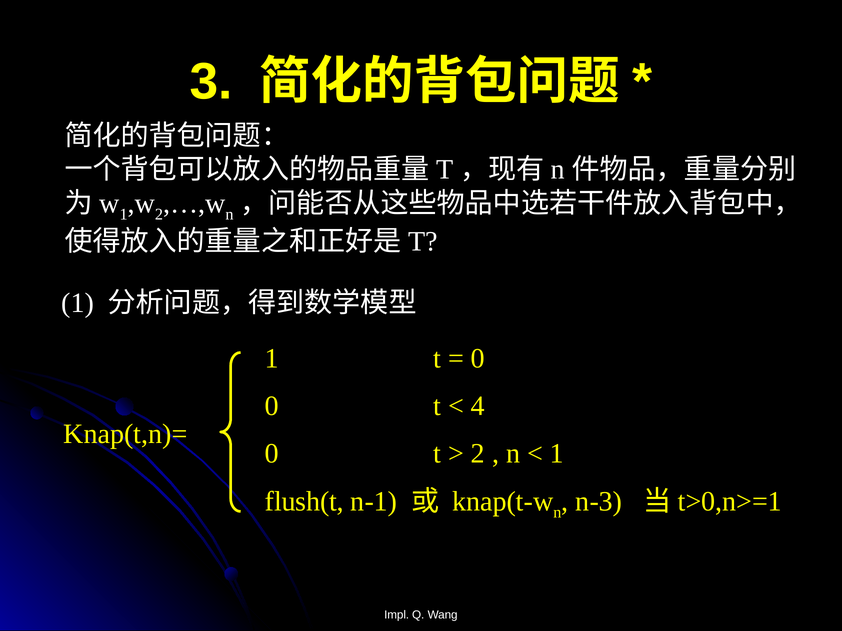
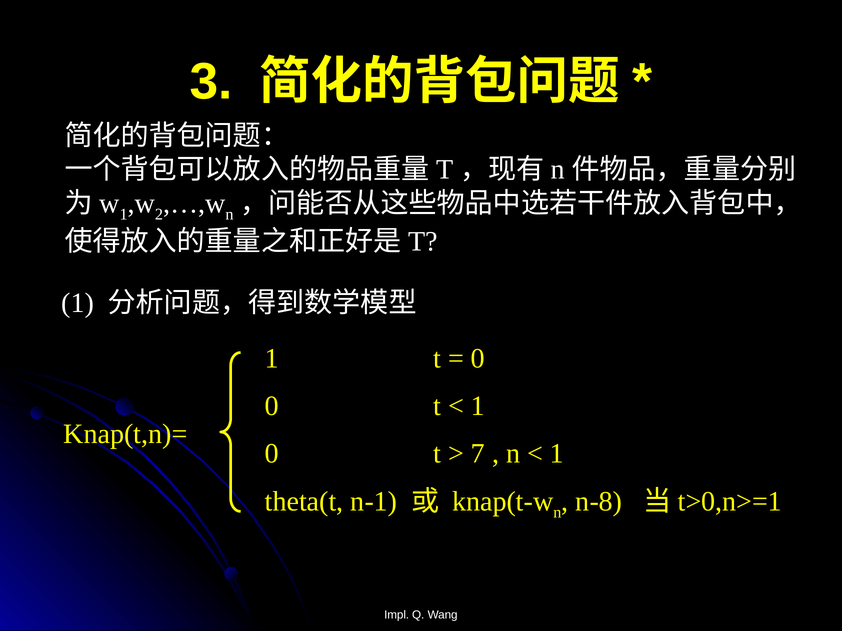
4 at (478, 406): 4 -> 1
2 at (478, 454): 2 -> 7
flush(t: flush(t -> theta(t
n-3: n-3 -> n-8
